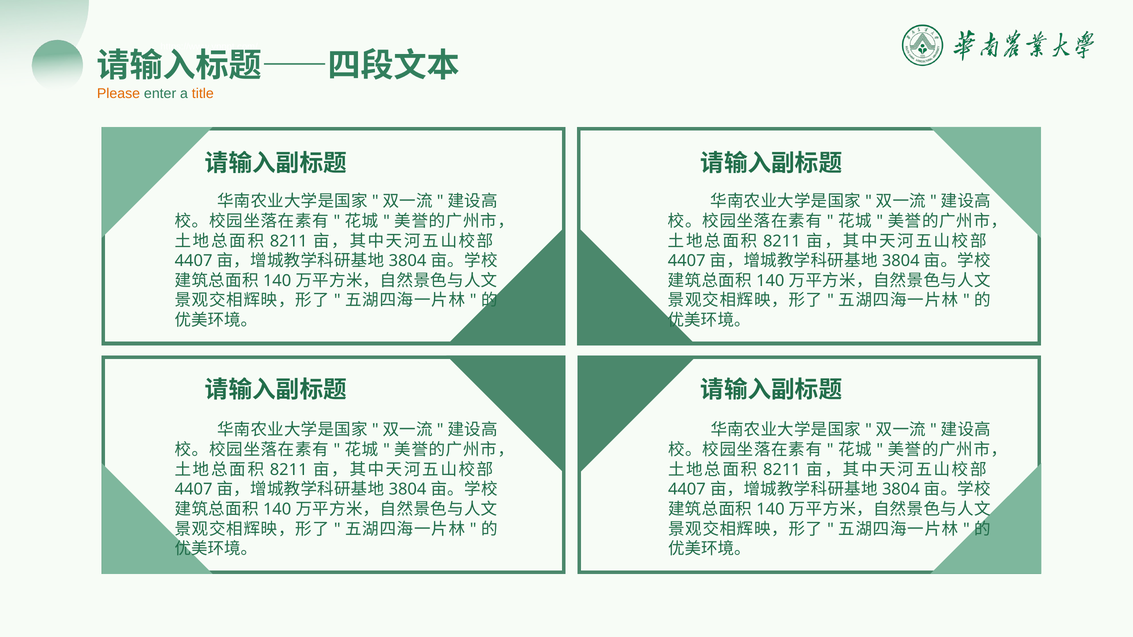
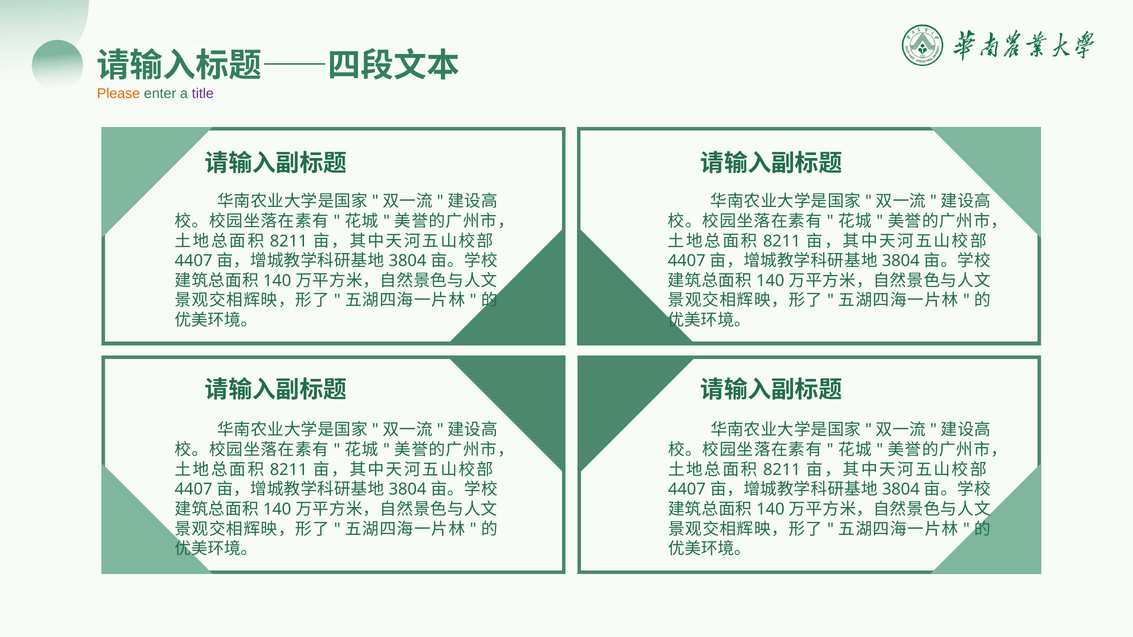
title colour: orange -> purple
